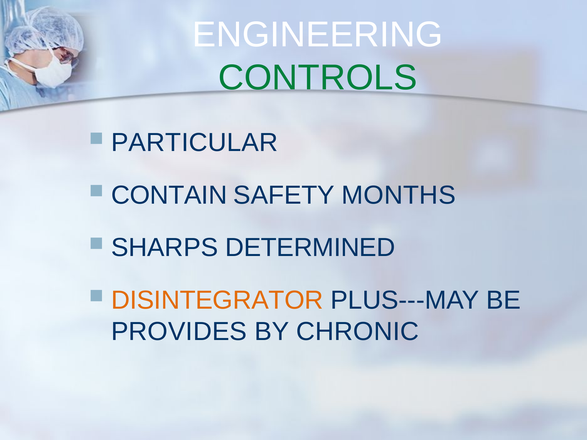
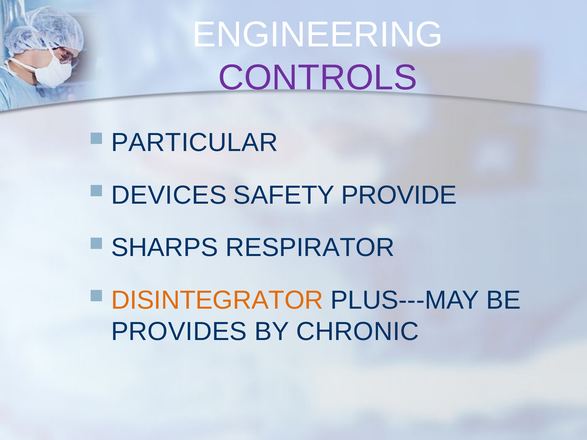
CONTROLS colour: green -> purple
CONTAIN: CONTAIN -> DEVICES
MONTHS: MONTHS -> PROVIDE
DETERMINED: DETERMINED -> RESPIRATOR
